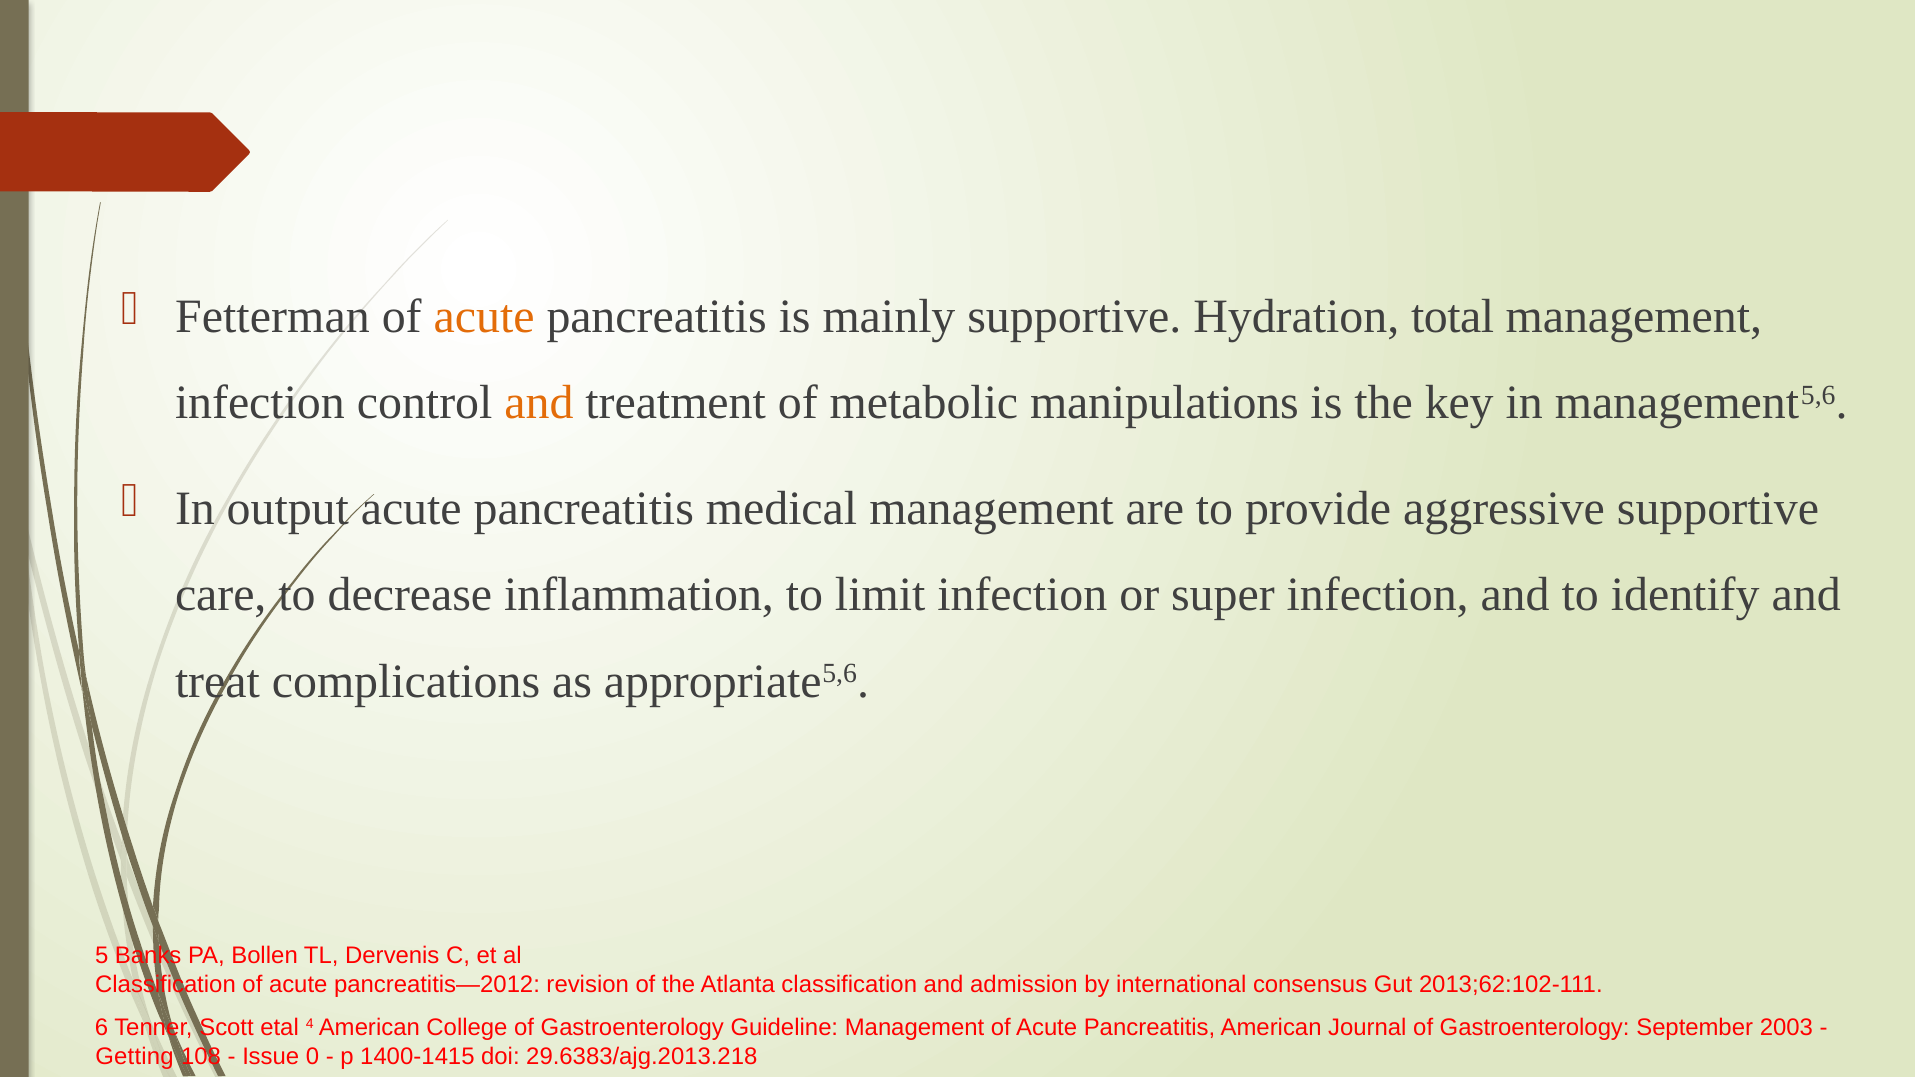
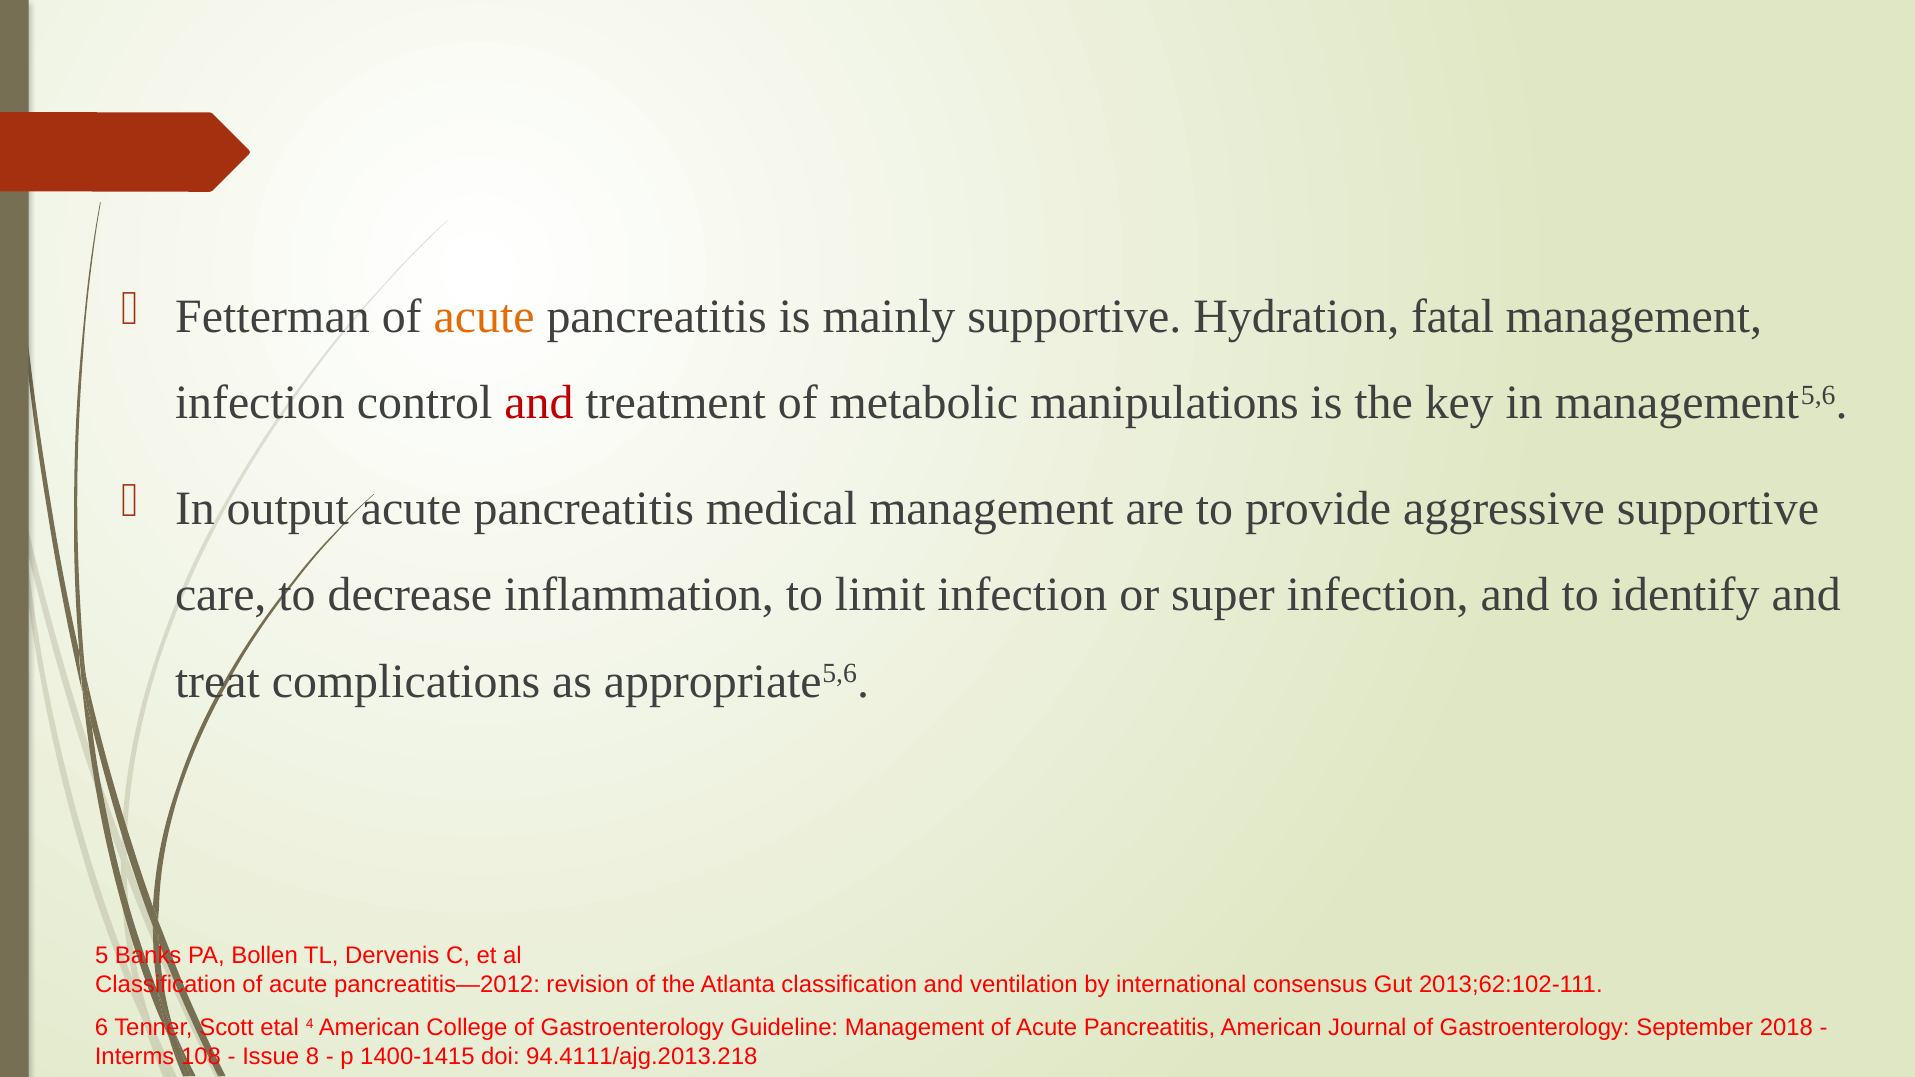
total: total -> fatal
and at (539, 403) colour: orange -> red
admission: admission -> ventilation
2003: 2003 -> 2018
Getting: Getting -> Interms
0: 0 -> 8
29.6383/ajg.2013.218: 29.6383/ajg.2013.218 -> 94.4111/ajg.2013.218
